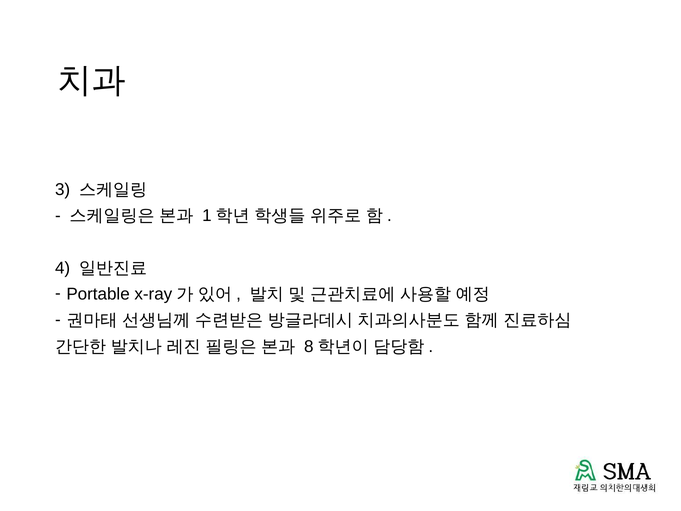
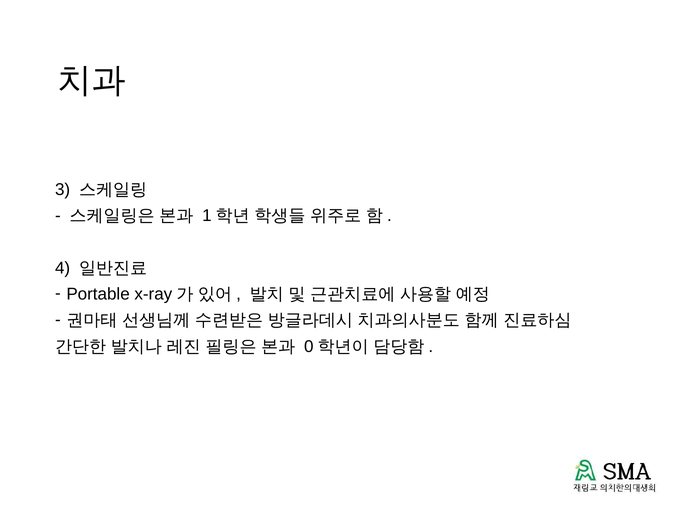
8: 8 -> 0
